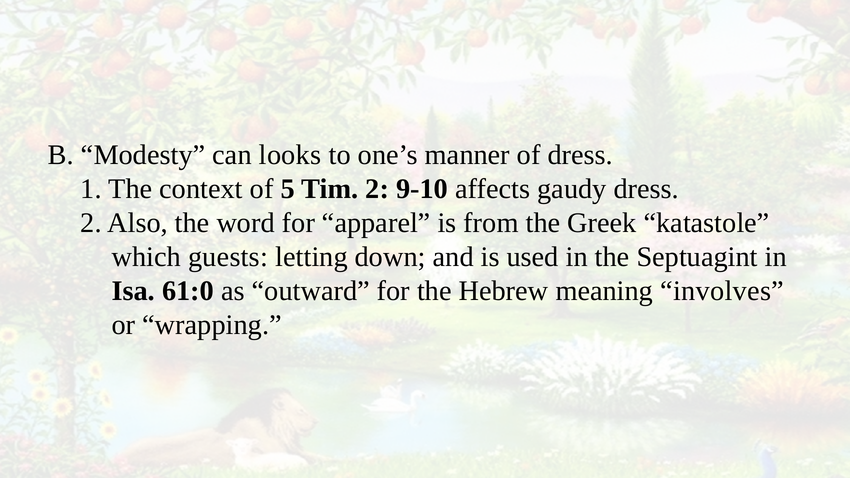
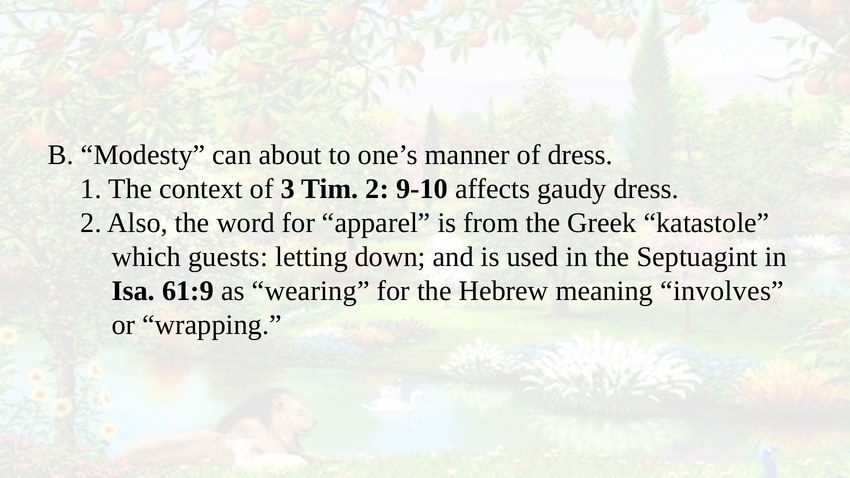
looks: looks -> about
5: 5 -> 3
61:0: 61:0 -> 61:9
outward: outward -> wearing
